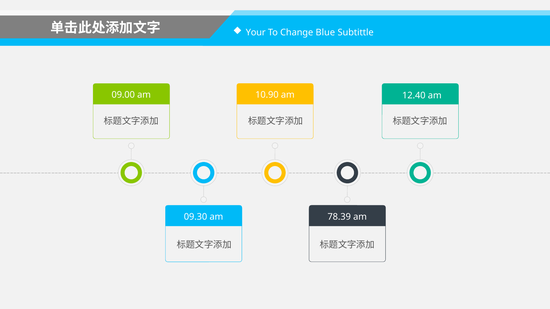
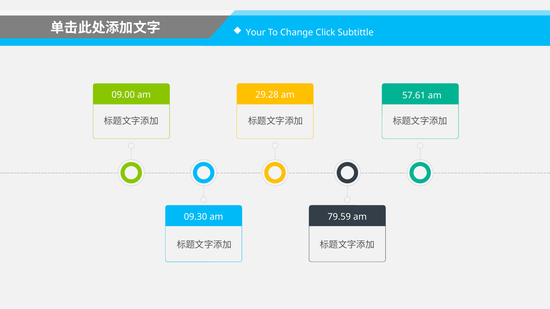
Blue: Blue -> Click
10.90: 10.90 -> 29.28
12.40: 12.40 -> 57.61
78.39: 78.39 -> 79.59
